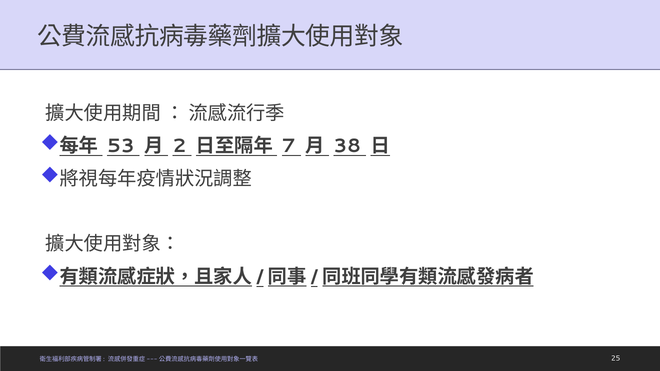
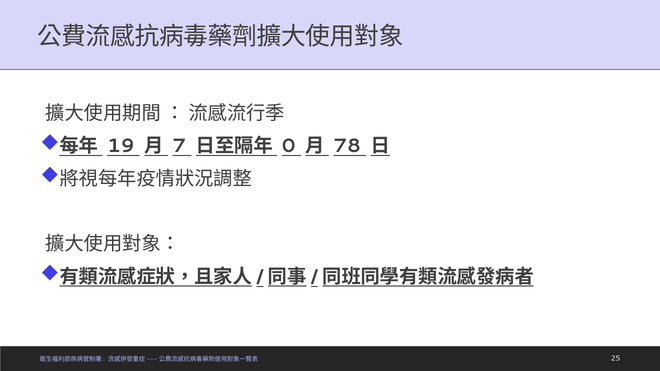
53: 53 -> 19
2: 2 -> 7
7: 7 -> 0
38: 38 -> 78
